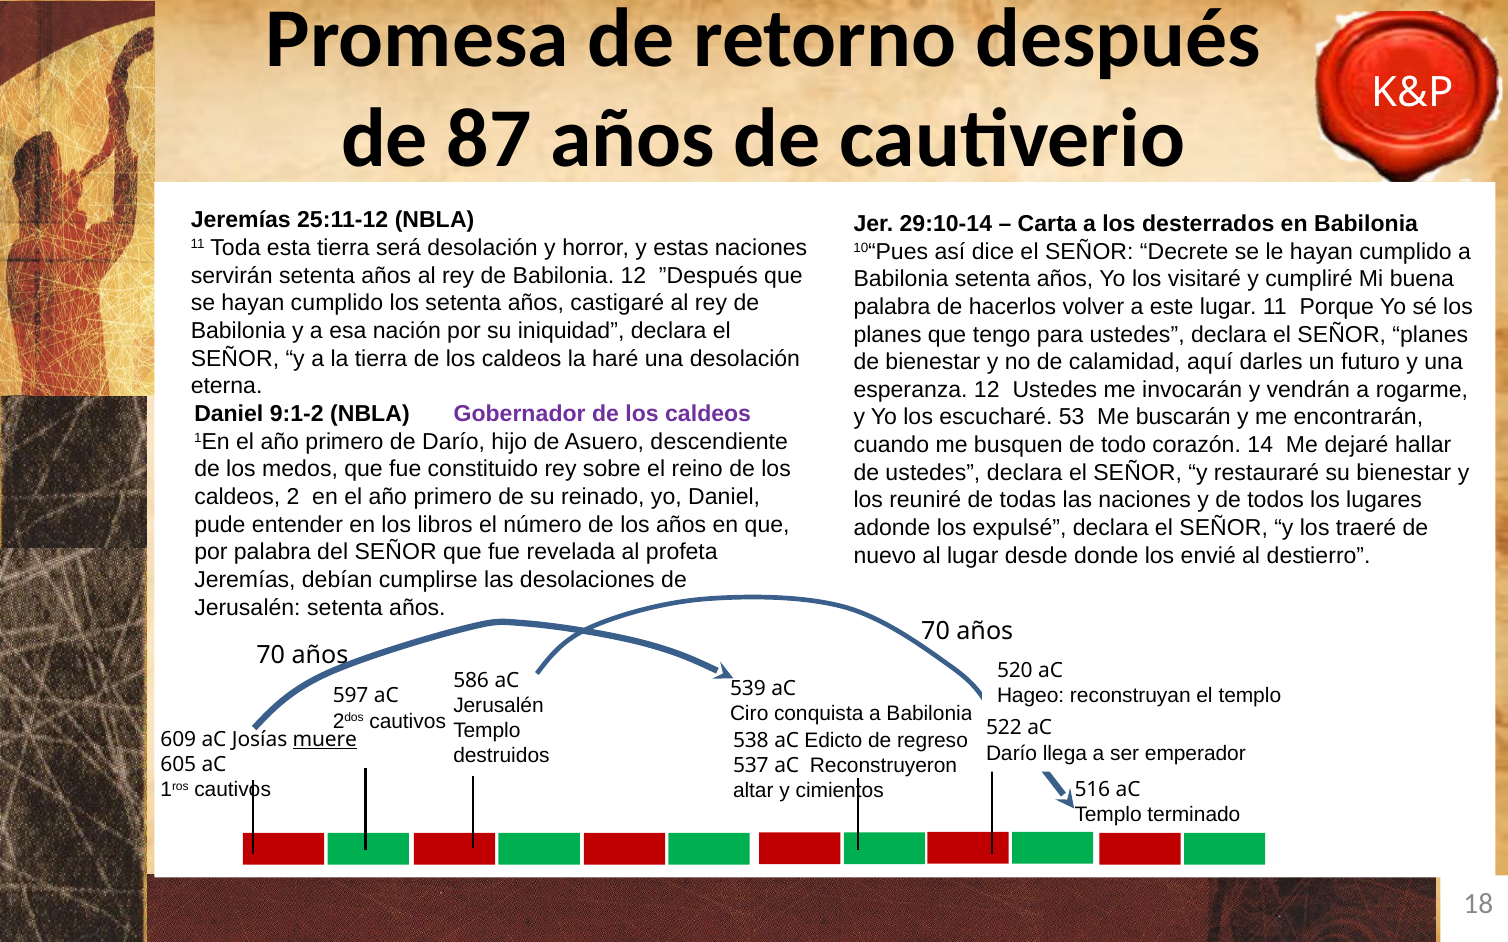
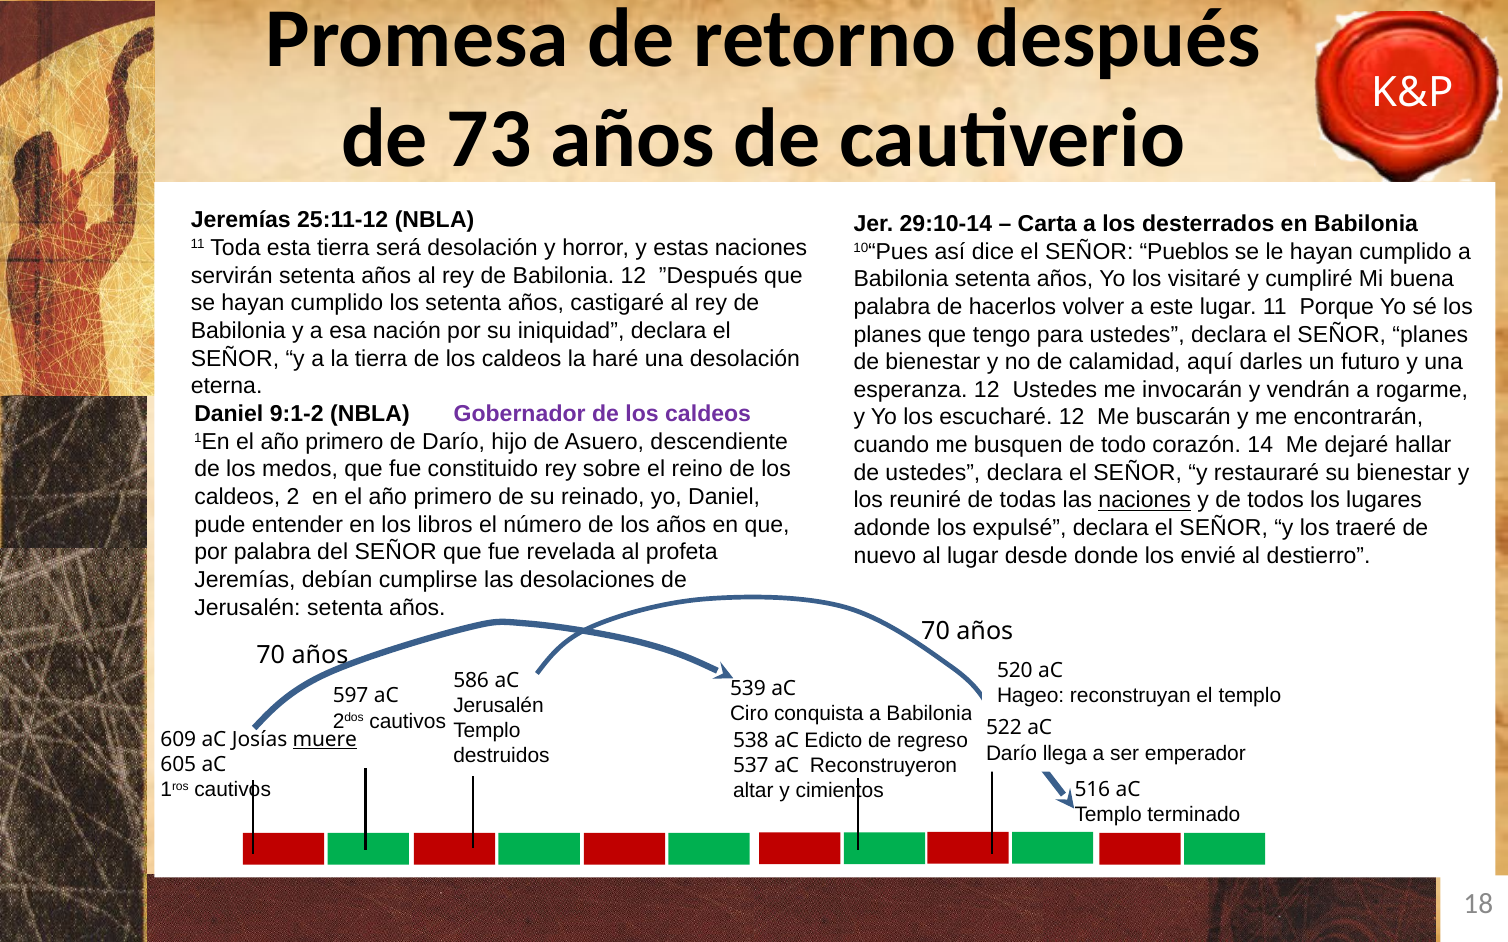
87: 87 -> 73
Decrete: Decrete -> Pueblos
escucharé 53: 53 -> 12
naciones at (1145, 501) underline: none -> present
